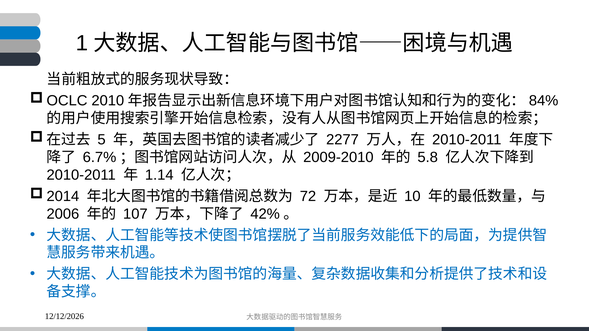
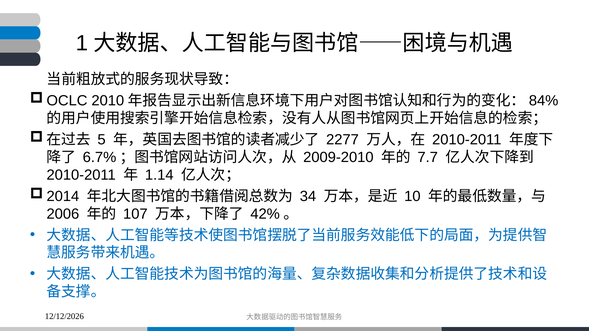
5.8: 5.8 -> 7.7
72: 72 -> 34
